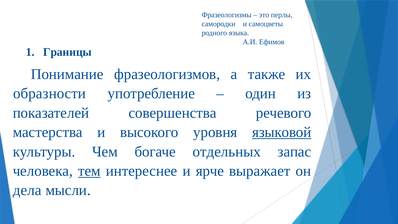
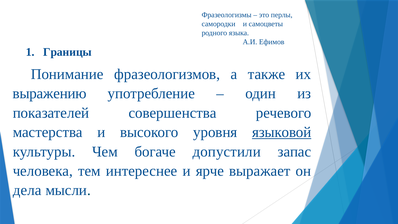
образности: образности -> выражению
отдельных: отдельных -> допустили
тем underline: present -> none
